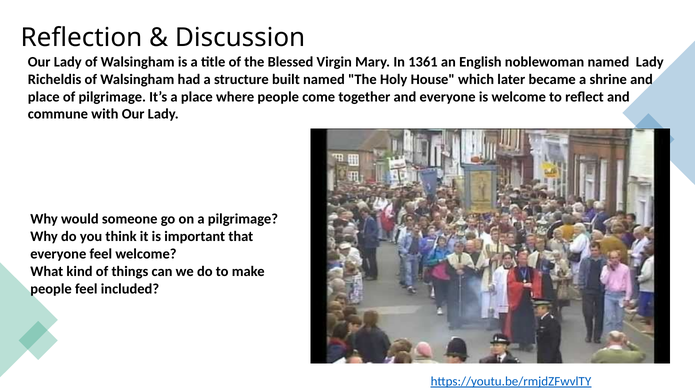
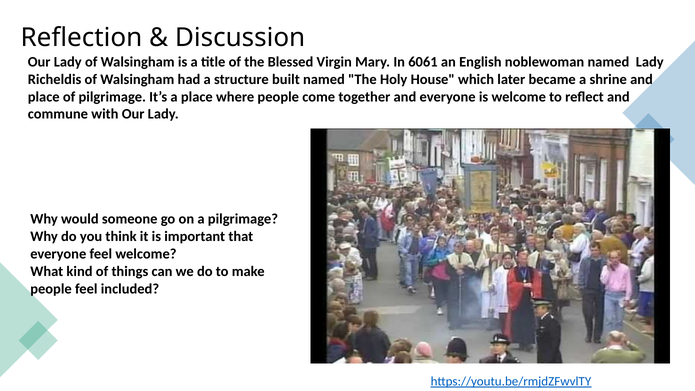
1361: 1361 -> 6061
